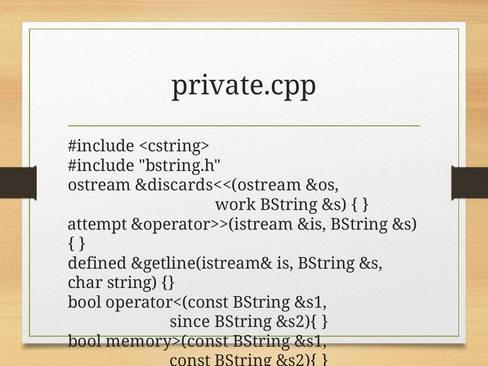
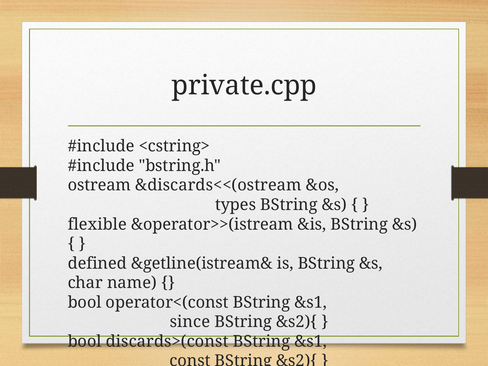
work: work -> types
attempt: attempt -> flexible
string: string -> name
memory>(const: memory>(const -> discards>(const
